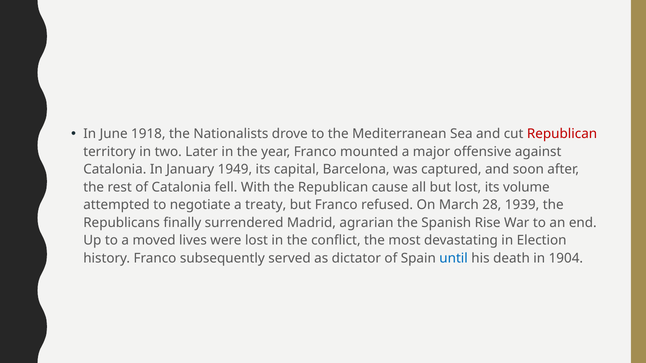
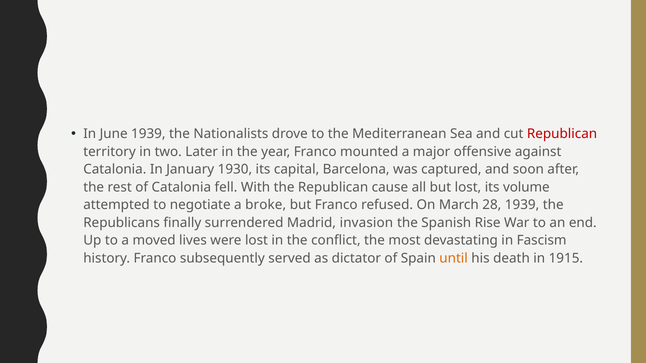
June 1918: 1918 -> 1939
1949: 1949 -> 1930
treaty: treaty -> broke
agrarian: agrarian -> invasion
Election: Election -> Fascism
until colour: blue -> orange
1904: 1904 -> 1915
